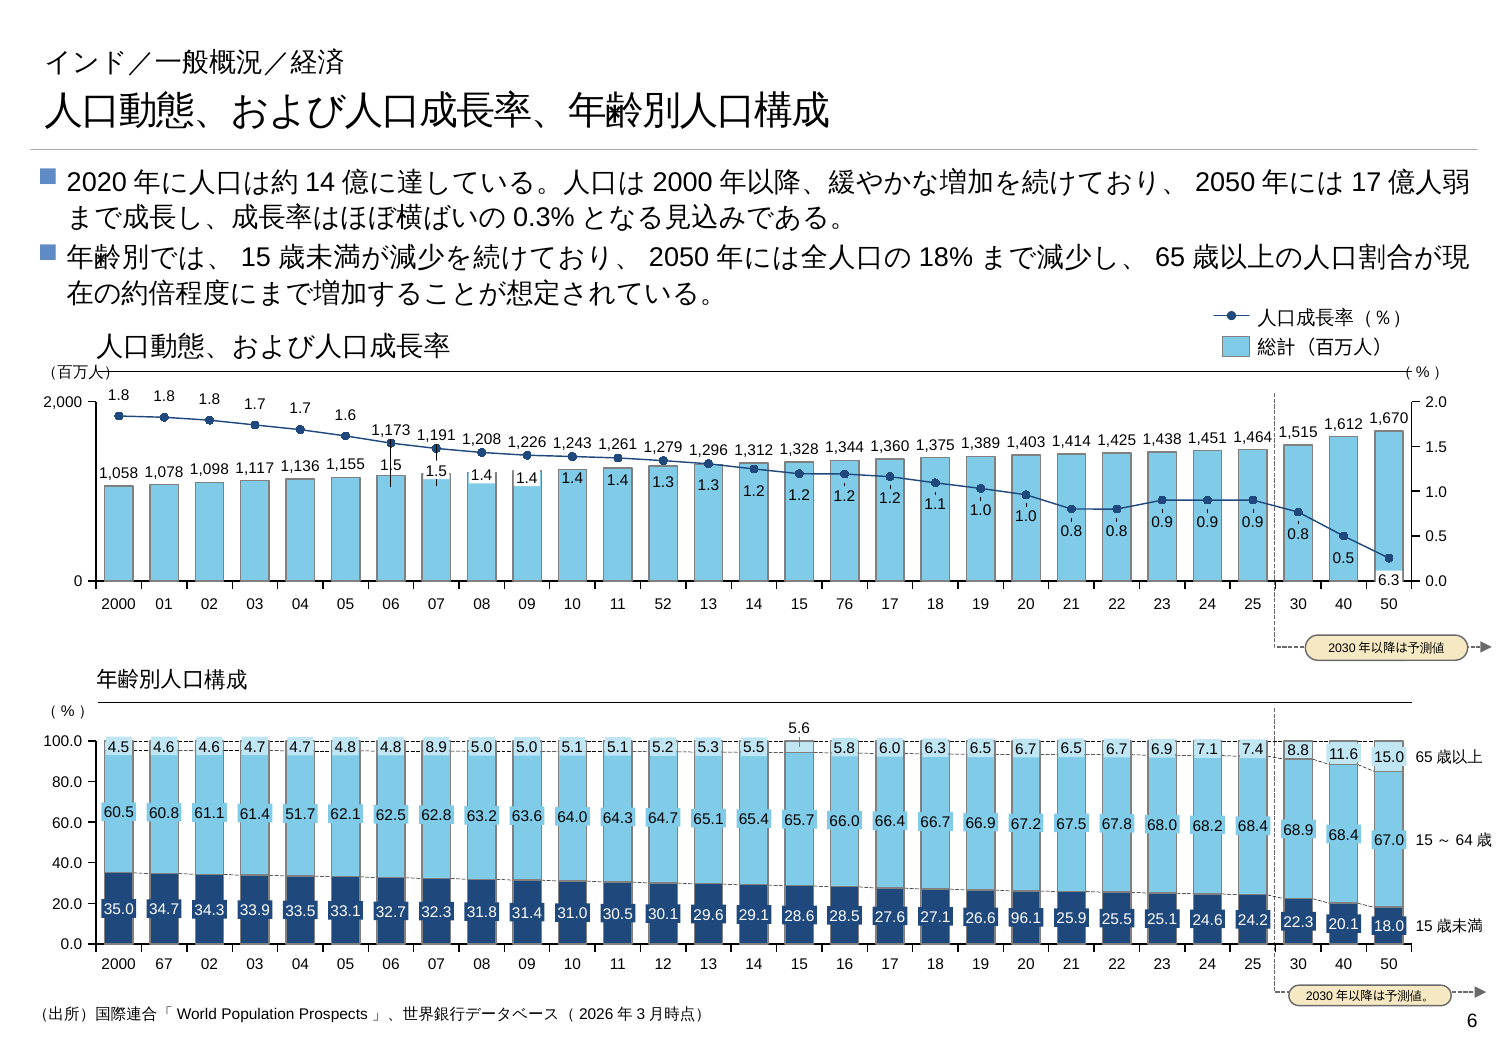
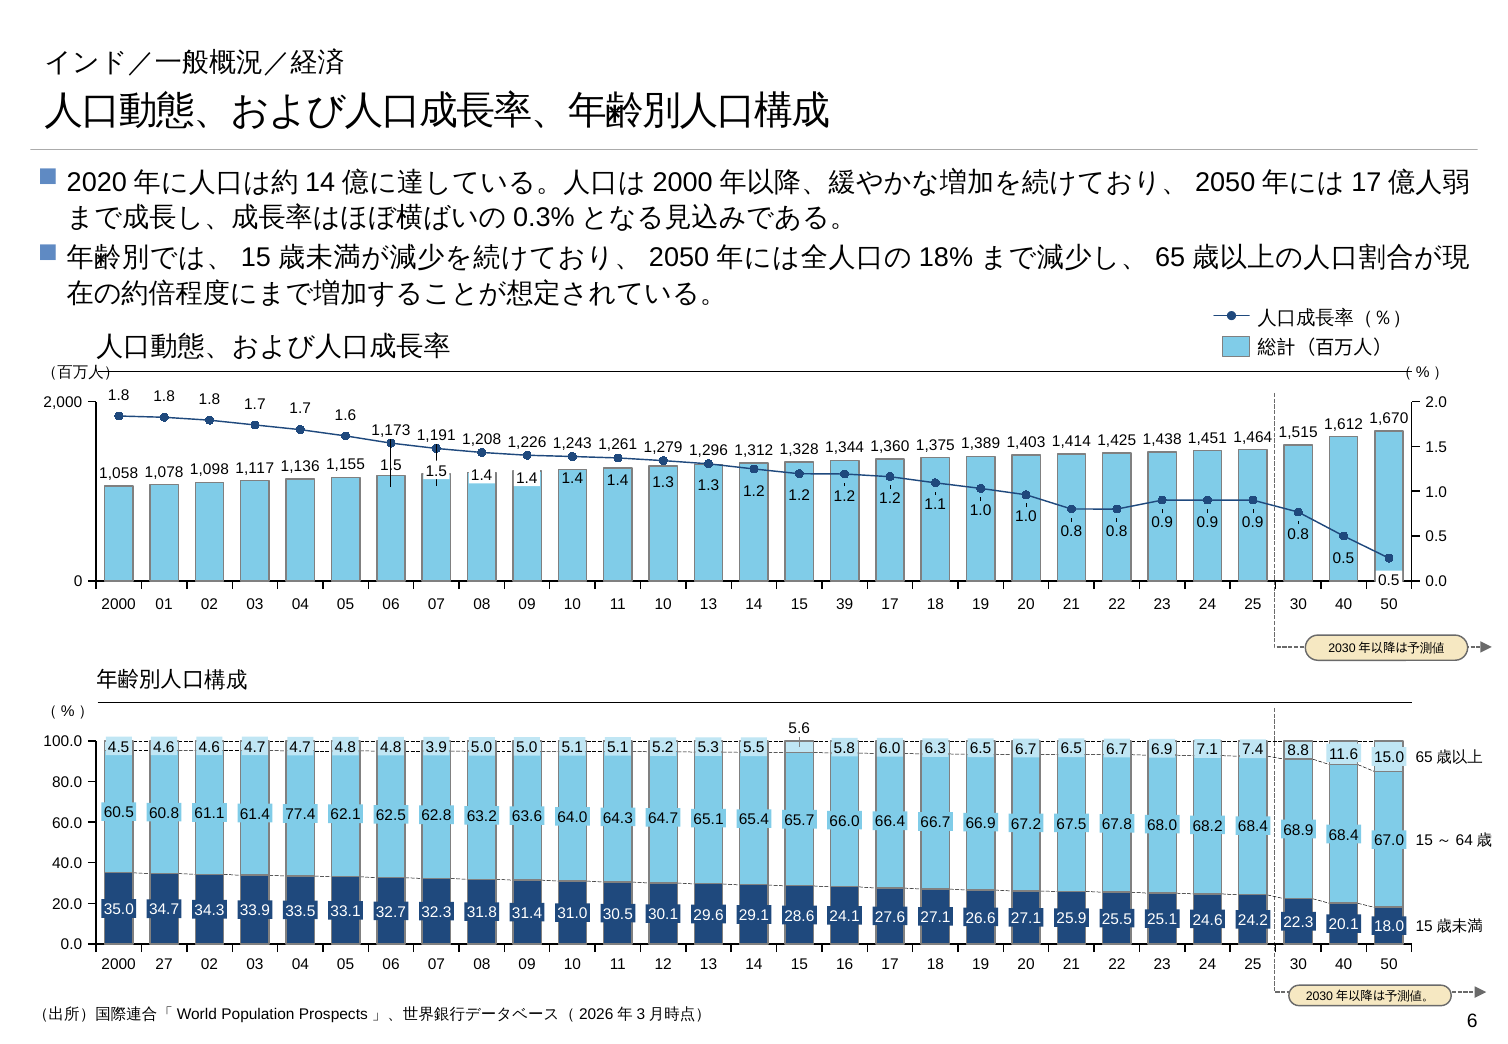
6.3 at (1389, 581): 6.3 -> 0.5
11 52: 52 -> 10
76: 76 -> 39
8.9: 8.9 -> 3.9
51.7: 51.7 -> 77.4
28.5: 28.5 -> 24.1
27.1 96.1: 96.1 -> 27.1
67: 67 -> 27
